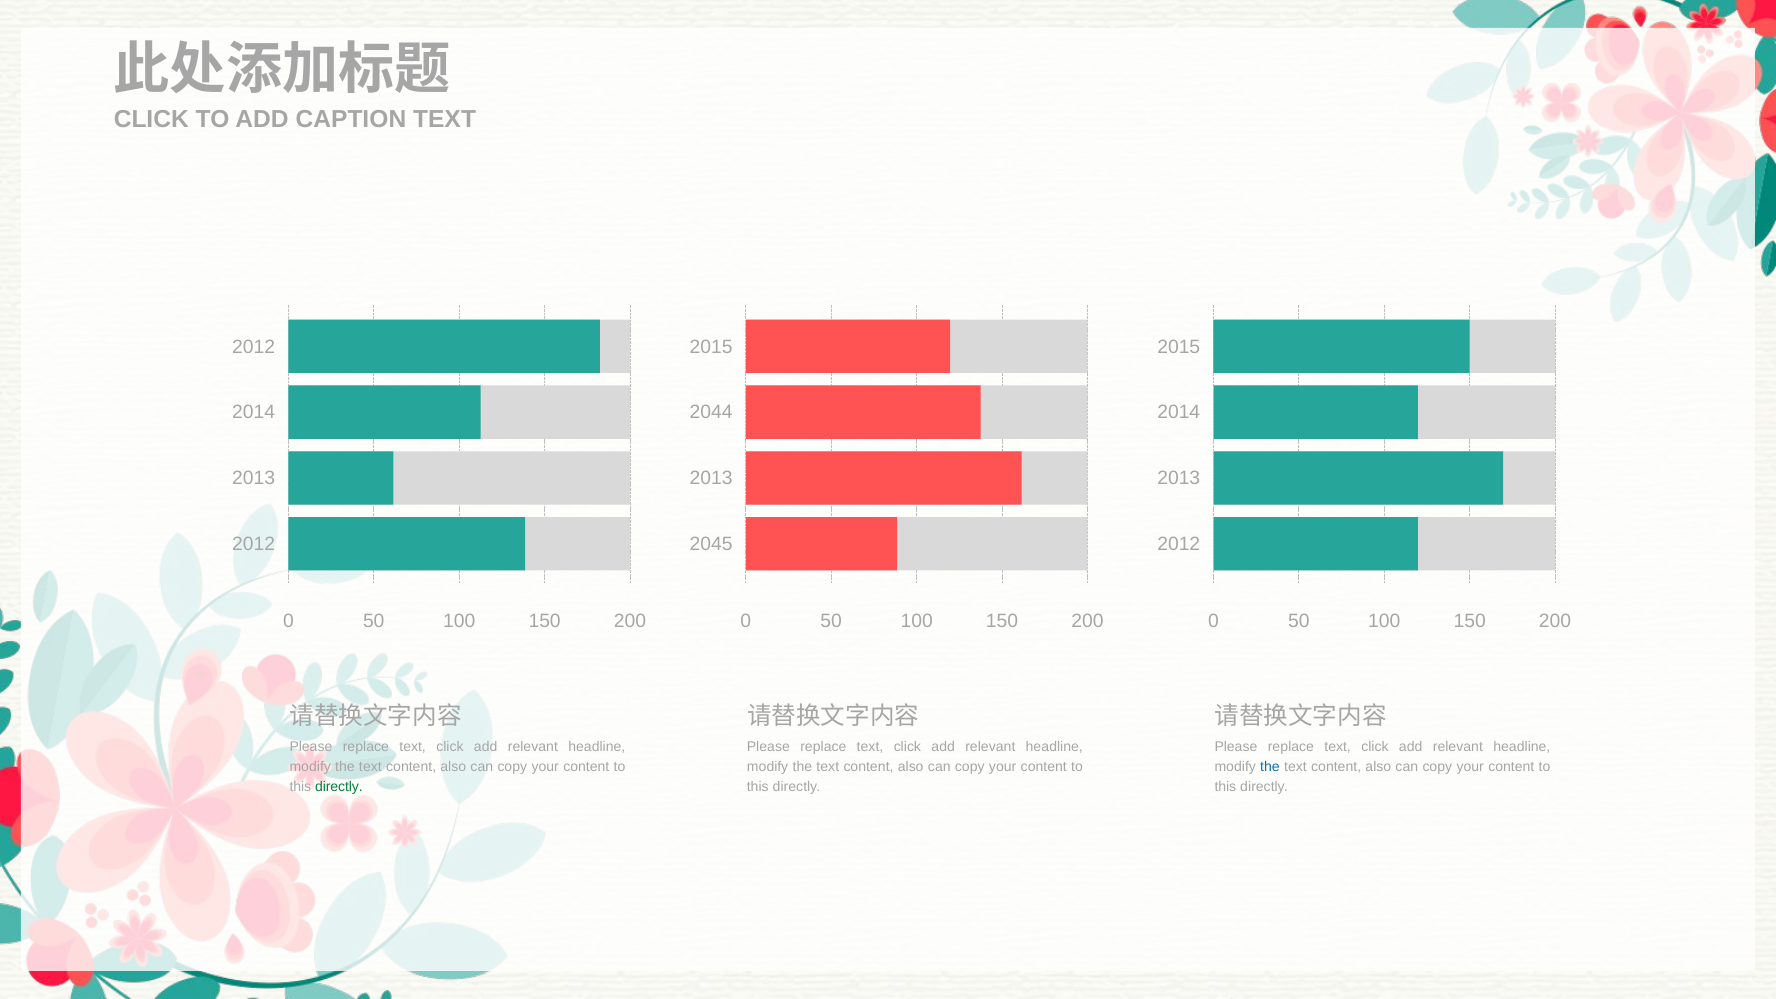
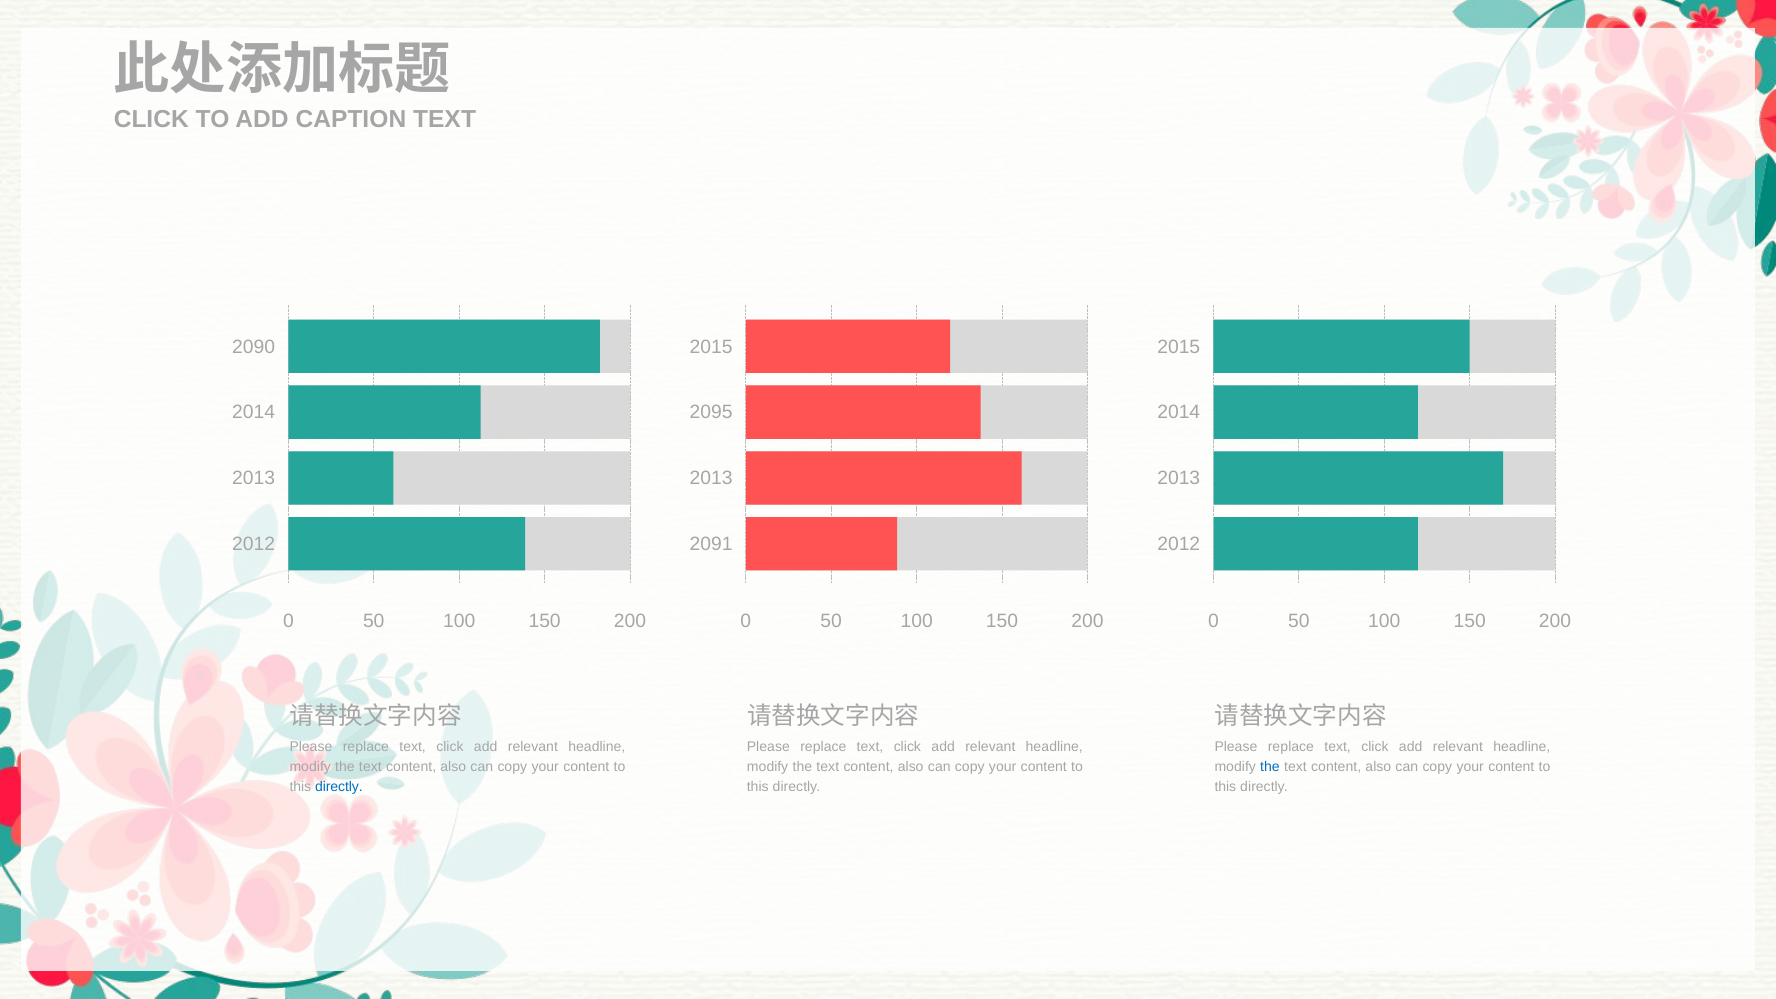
2012 at (254, 347): 2012 -> 2090
2044: 2044 -> 2095
2045: 2045 -> 2091
directly at (339, 787) colour: green -> blue
